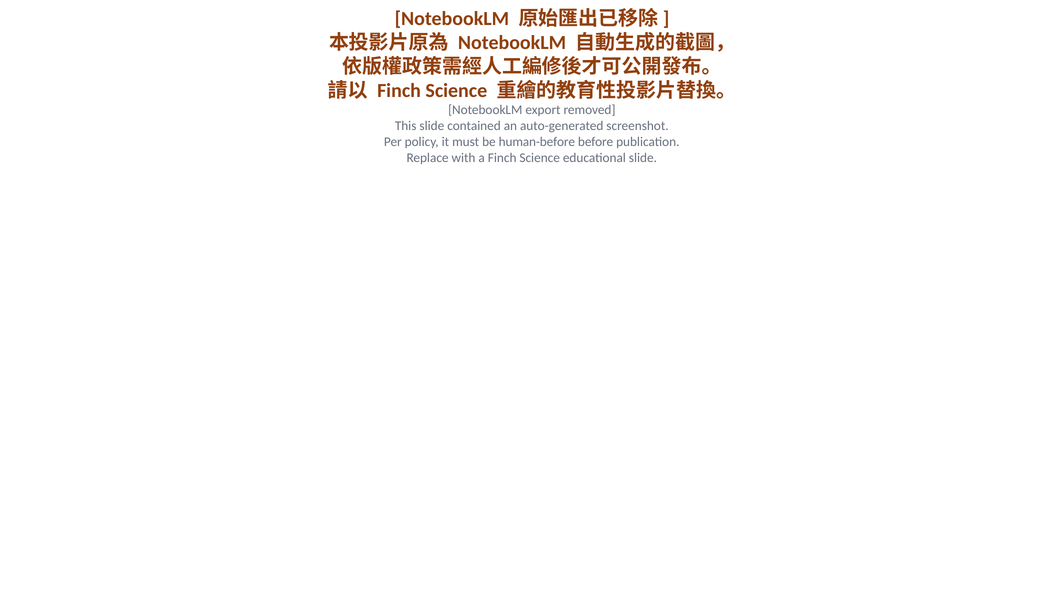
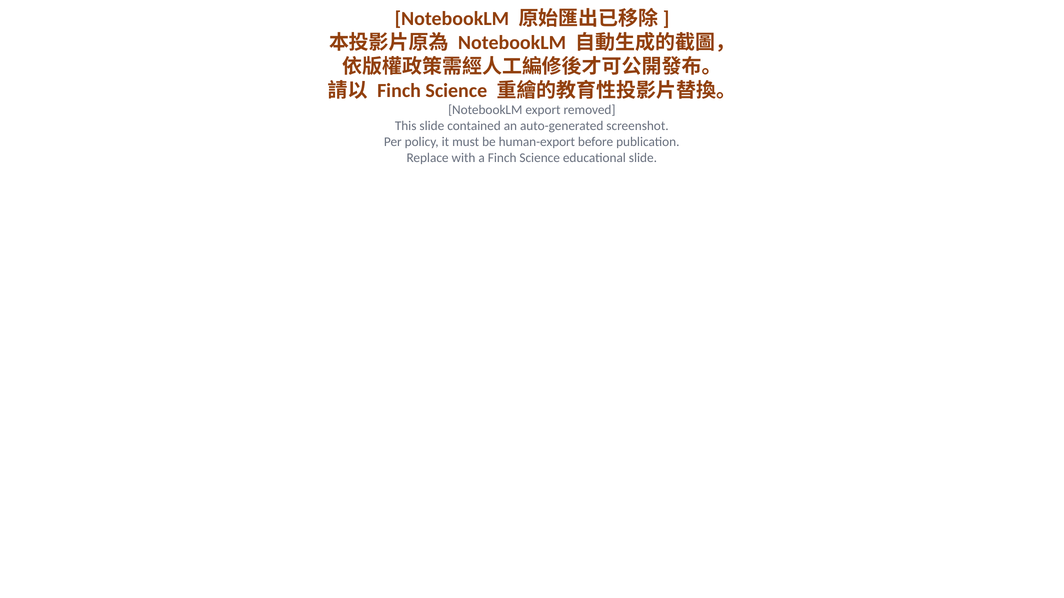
human-before: human-before -> human-export
